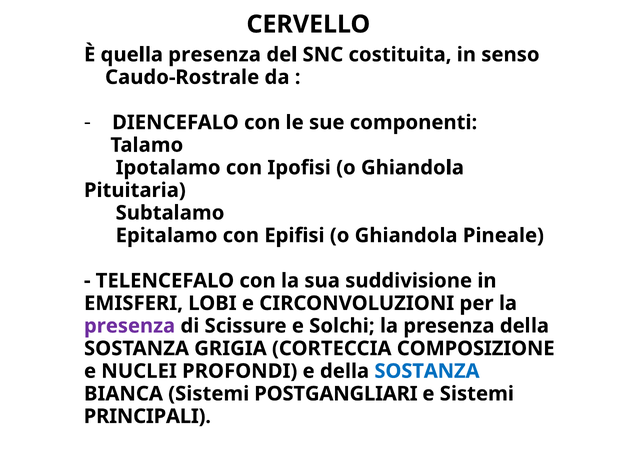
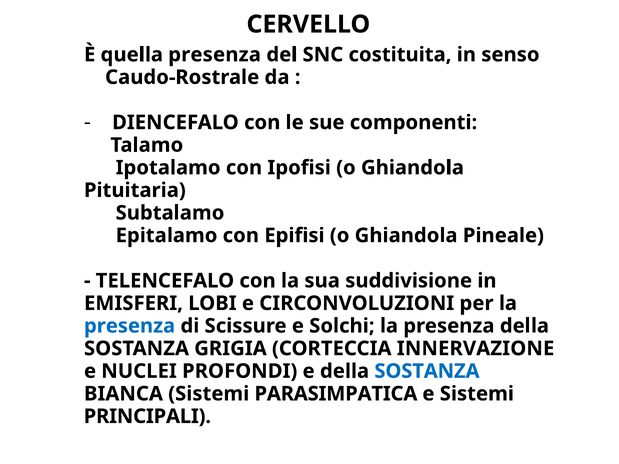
presenza at (130, 326) colour: purple -> blue
COMPOSIZIONE: COMPOSIZIONE -> INNERVAZIONE
POSTGANGLIARI: POSTGANGLIARI -> PARASIMPATICA
